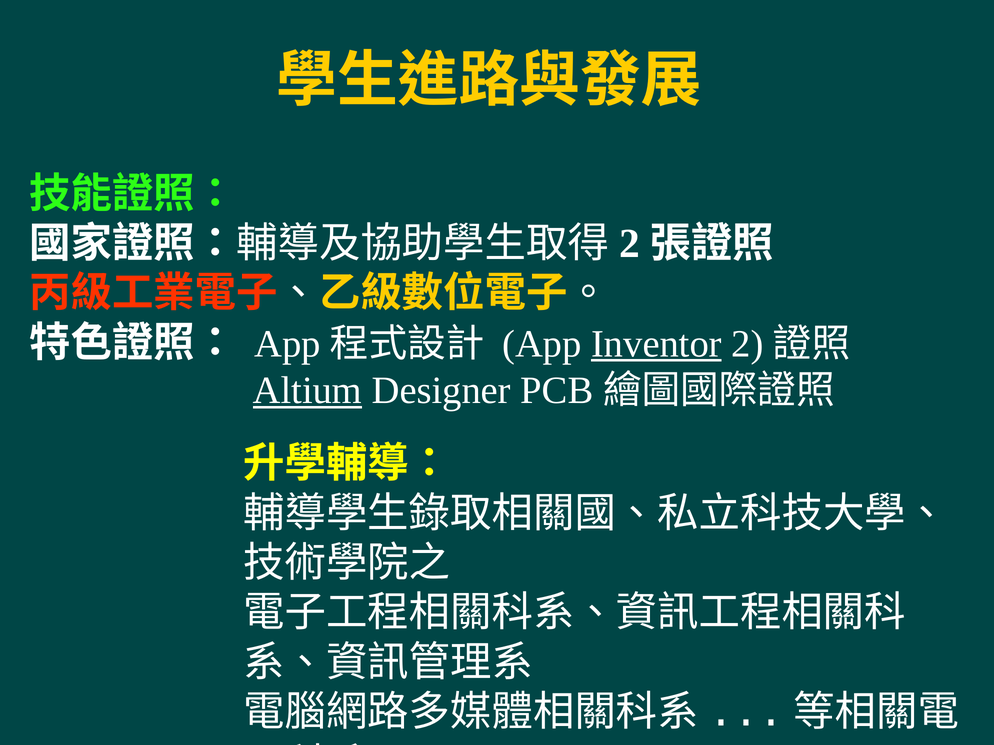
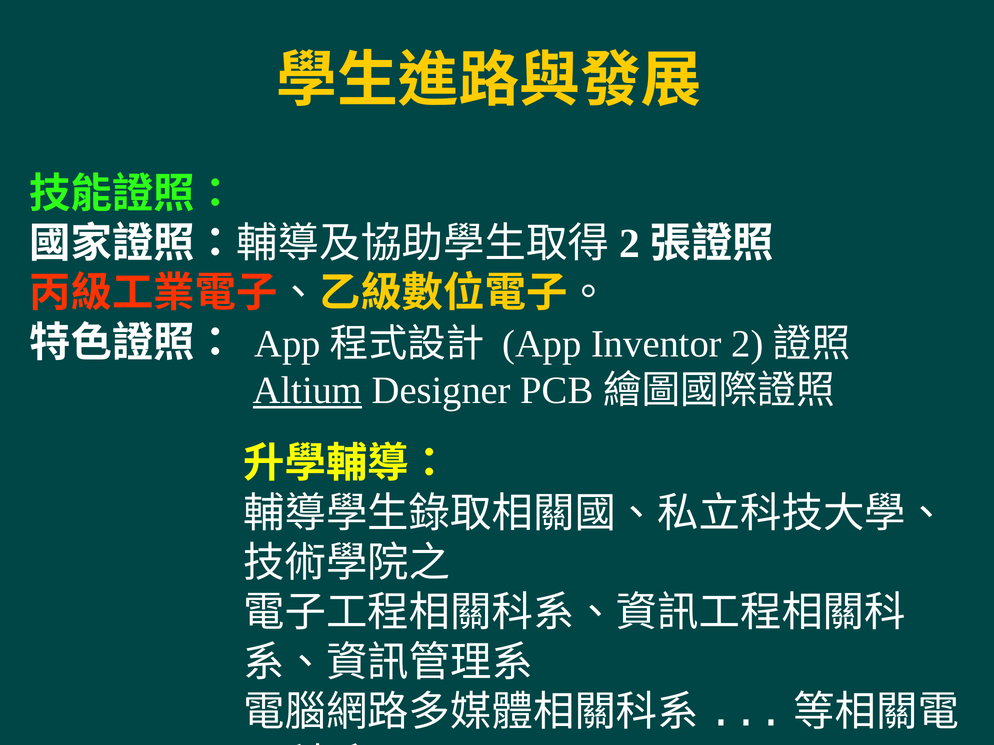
Inventor underline: present -> none
